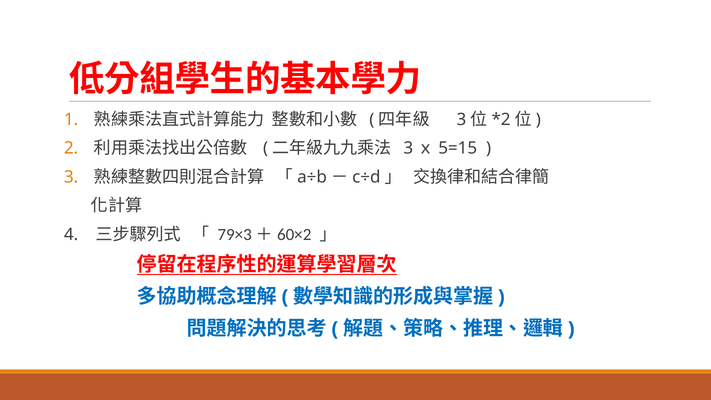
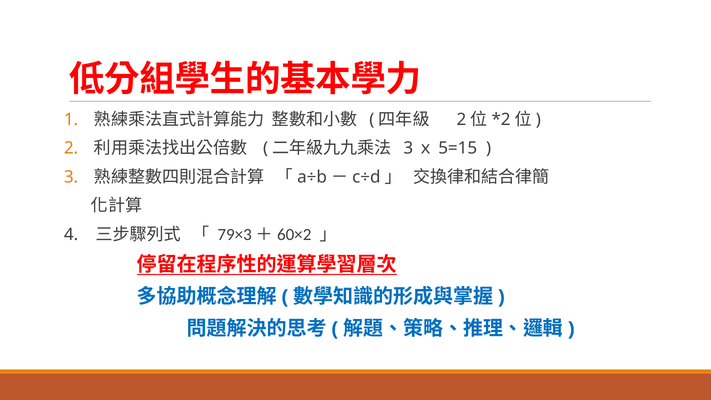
3 at (461, 119): 3 -> 2
